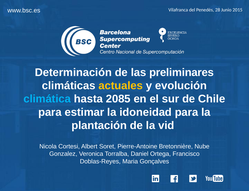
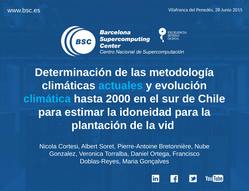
preliminares: preliminares -> metodología
actuales colour: yellow -> light blue
2085: 2085 -> 2000
